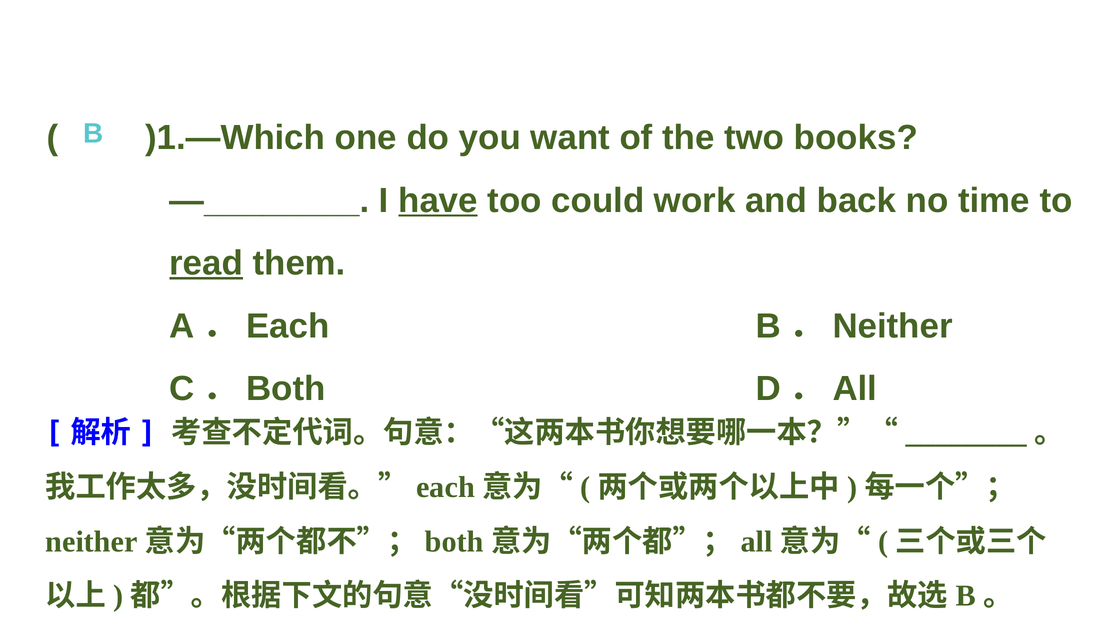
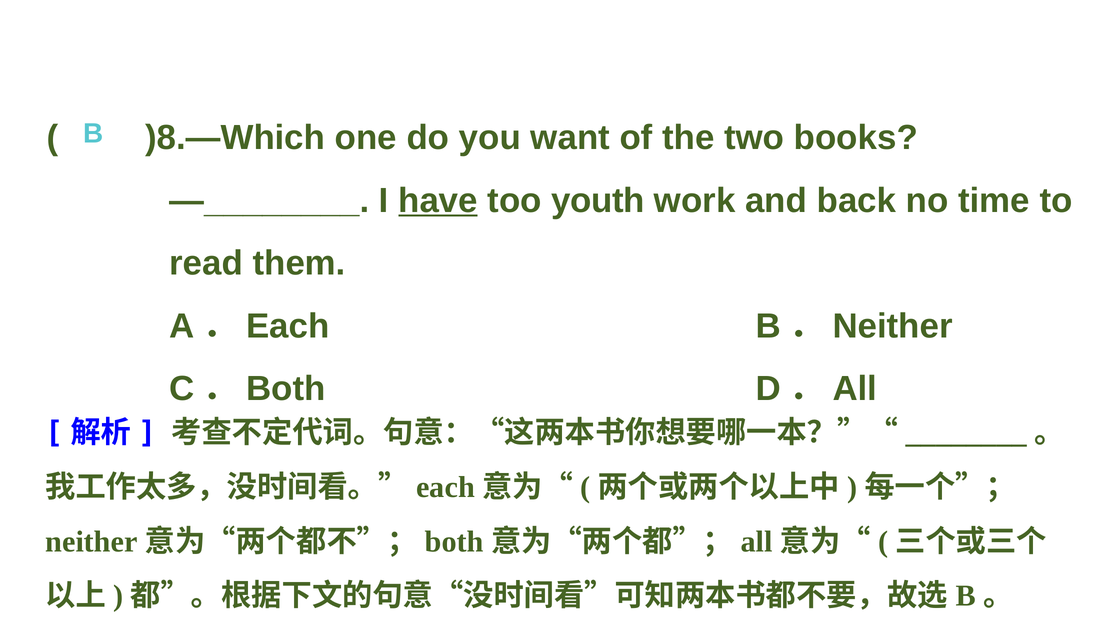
)1.—Which: )1.—Which -> )8.—Which
could: could -> youth
read underline: present -> none
